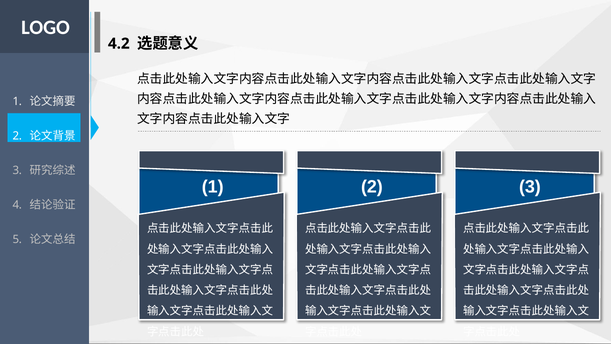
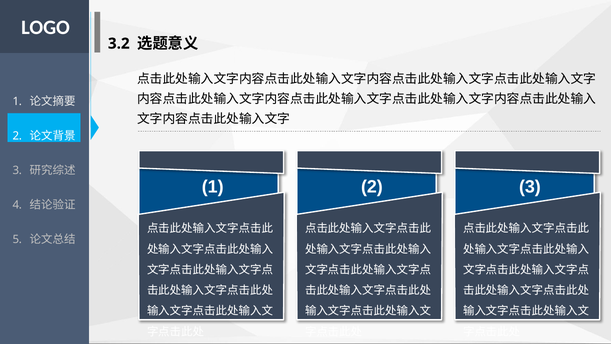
4.2: 4.2 -> 3.2
